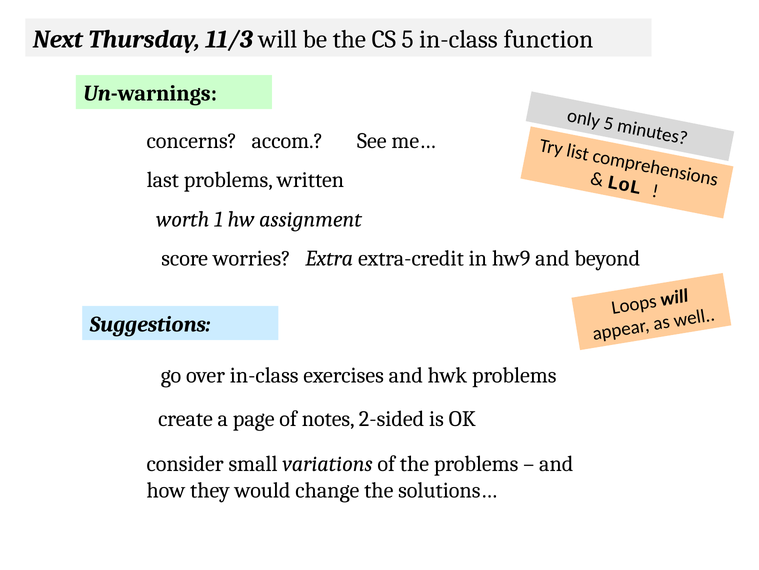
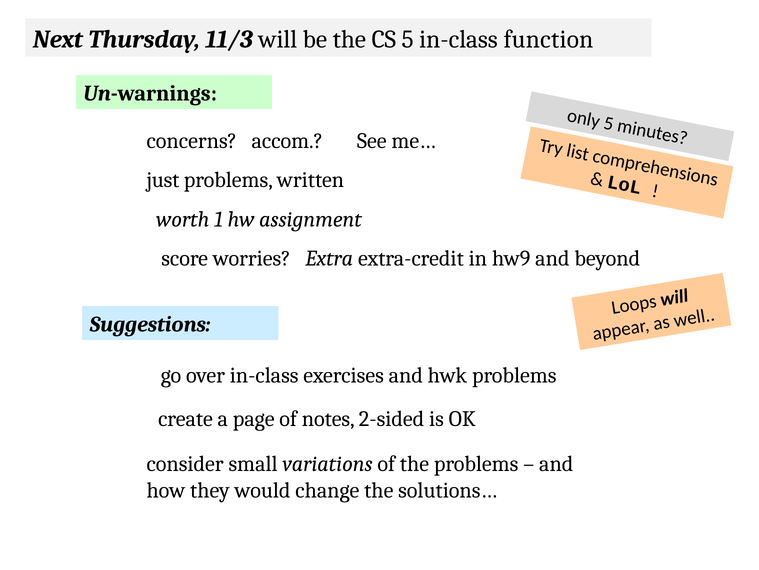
last: last -> just
